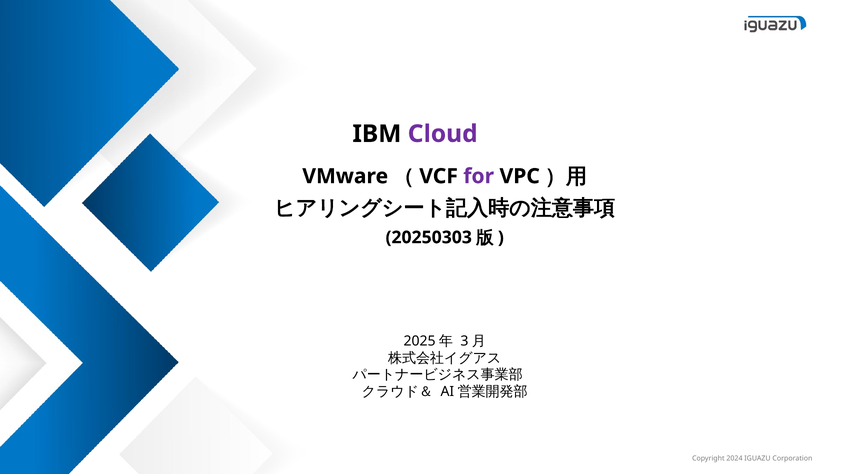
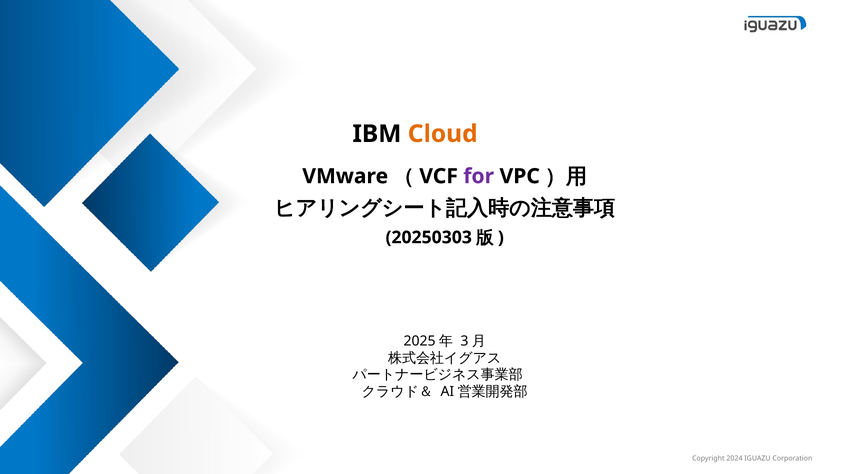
Cloud colour: purple -> orange
